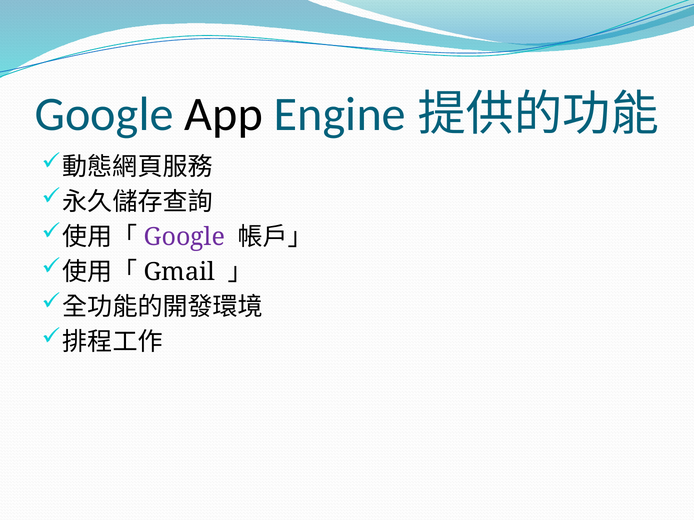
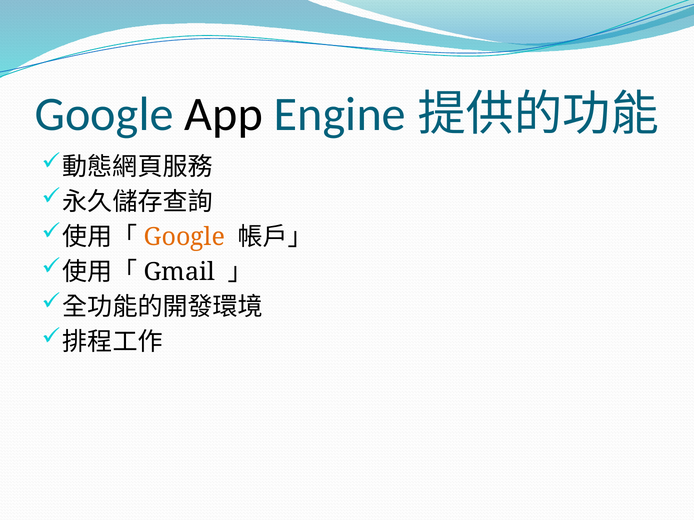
Google at (184, 237) colour: purple -> orange
